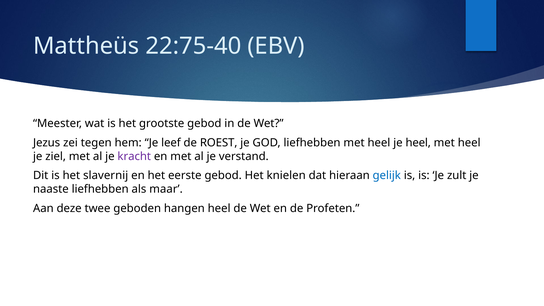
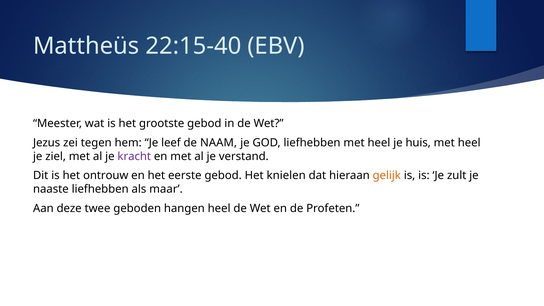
22:75-40: 22:75-40 -> 22:15-40
ROEST: ROEST -> NAAM
je heel: heel -> huis
slavernij: slavernij -> ontrouw
gelijk colour: blue -> orange
